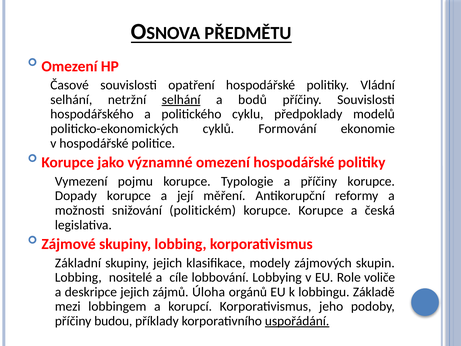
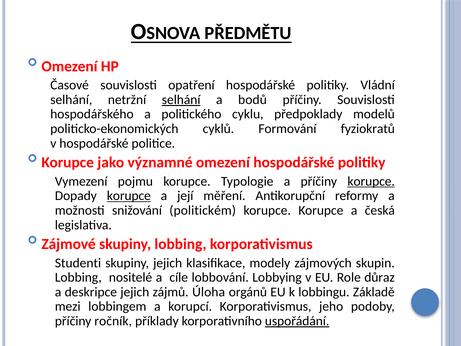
ekonomie: ekonomie -> fyziokratů
korupce at (371, 181) underline: none -> present
korupce at (129, 196) underline: none -> present
Základní: Základní -> Studenti
voliče: voliče -> důraz
budou: budou -> ročník
